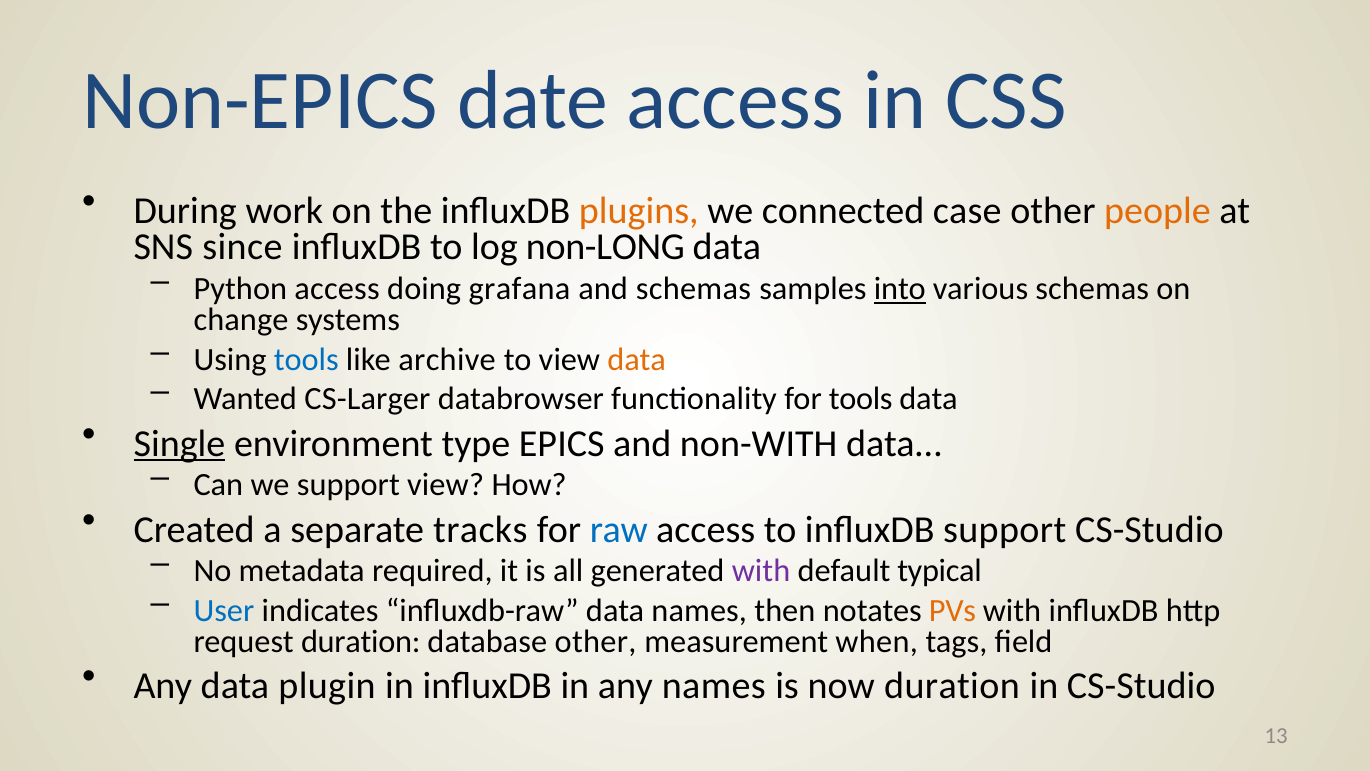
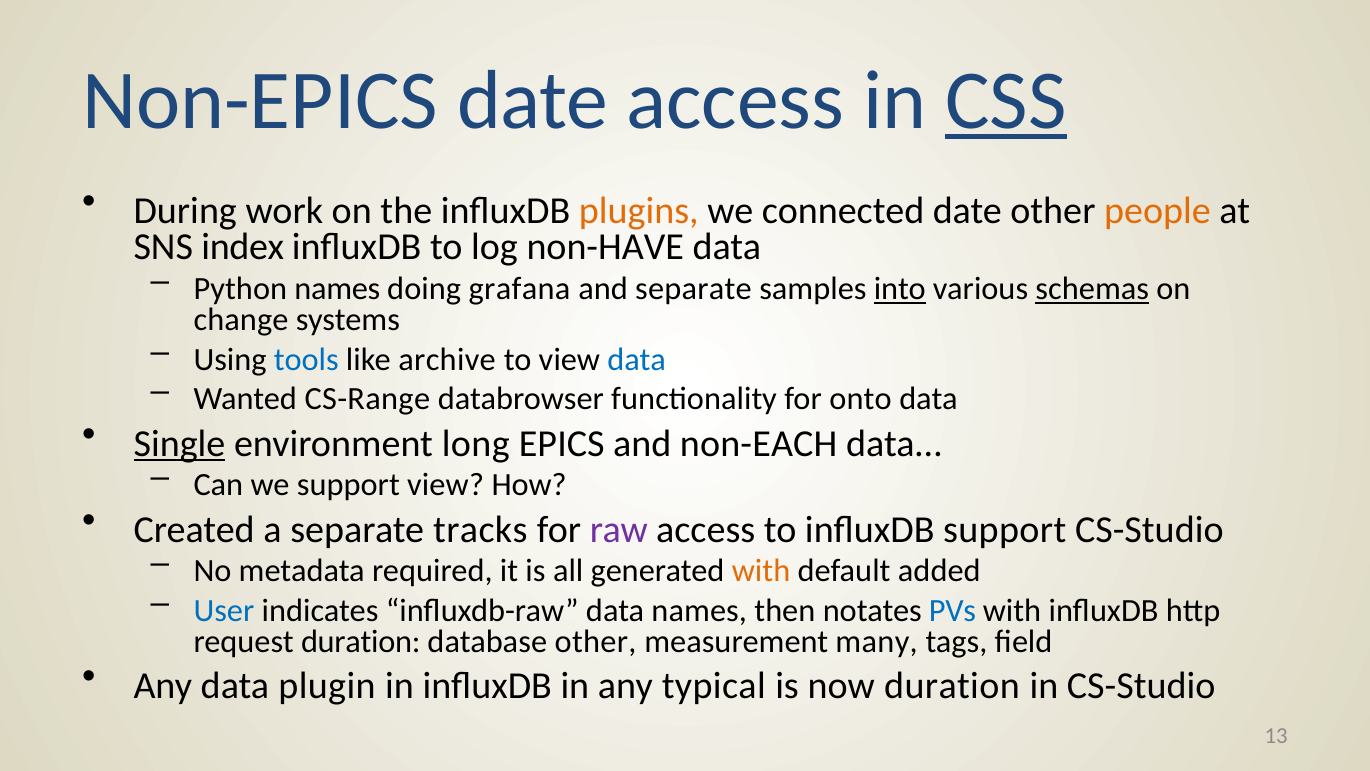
CSS underline: none -> present
connected case: case -> date
since: since -> index
non-LONG: non-LONG -> non-HAVE
Python access: access -> names
and schemas: schemas -> separate
schemas at (1092, 289) underline: none -> present
data at (637, 359) colour: orange -> blue
CS-Larger: CS-Larger -> CS-Range
for tools: tools -> onto
type: type -> long
non-WITH: non-WITH -> non-EACH
raw colour: blue -> purple
with at (761, 571) colour: purple -> orange
typical: typical -> added
PVs colour: orange -> blue
when: when -> many
any names: names -> typical
